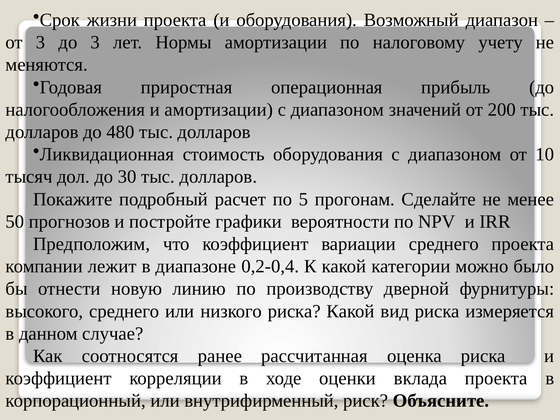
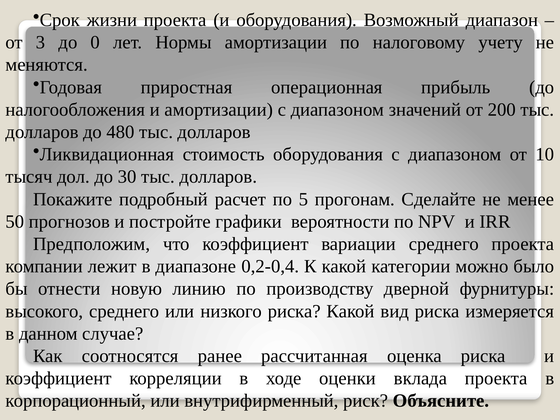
до 3: 3 -> 0
